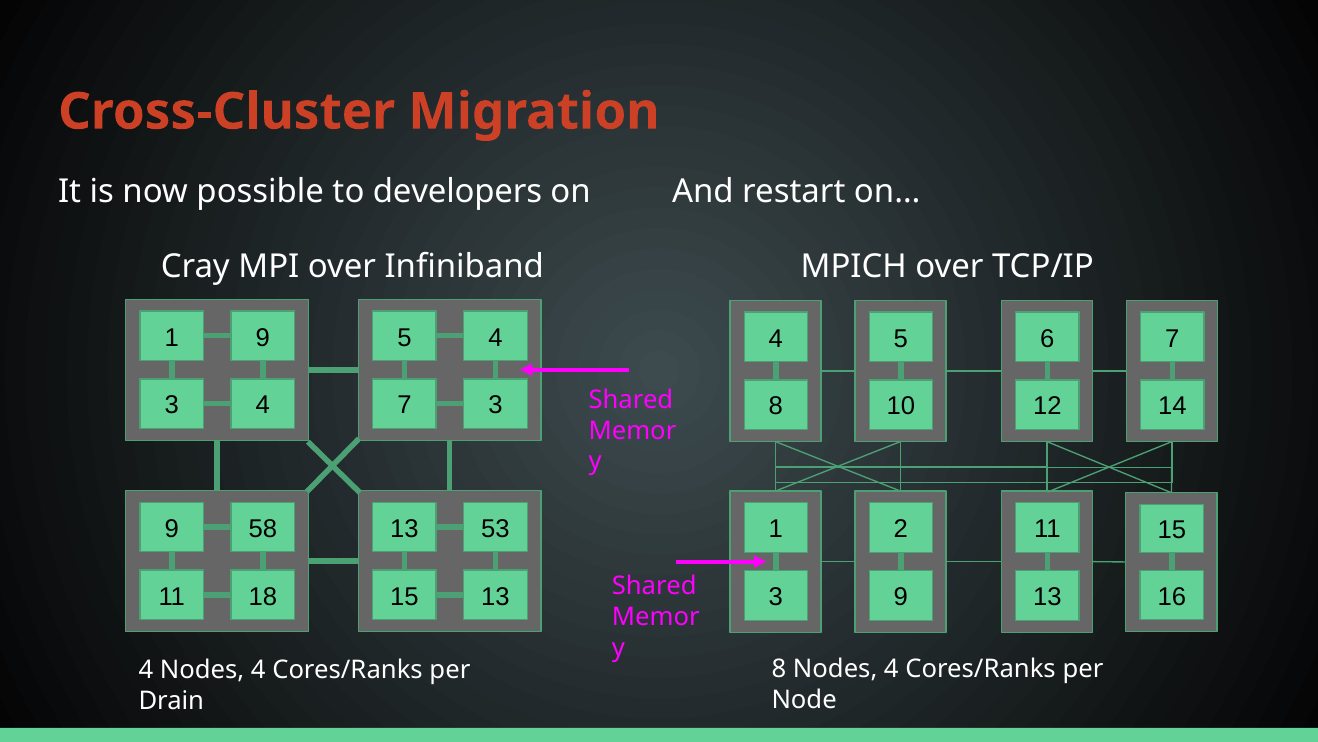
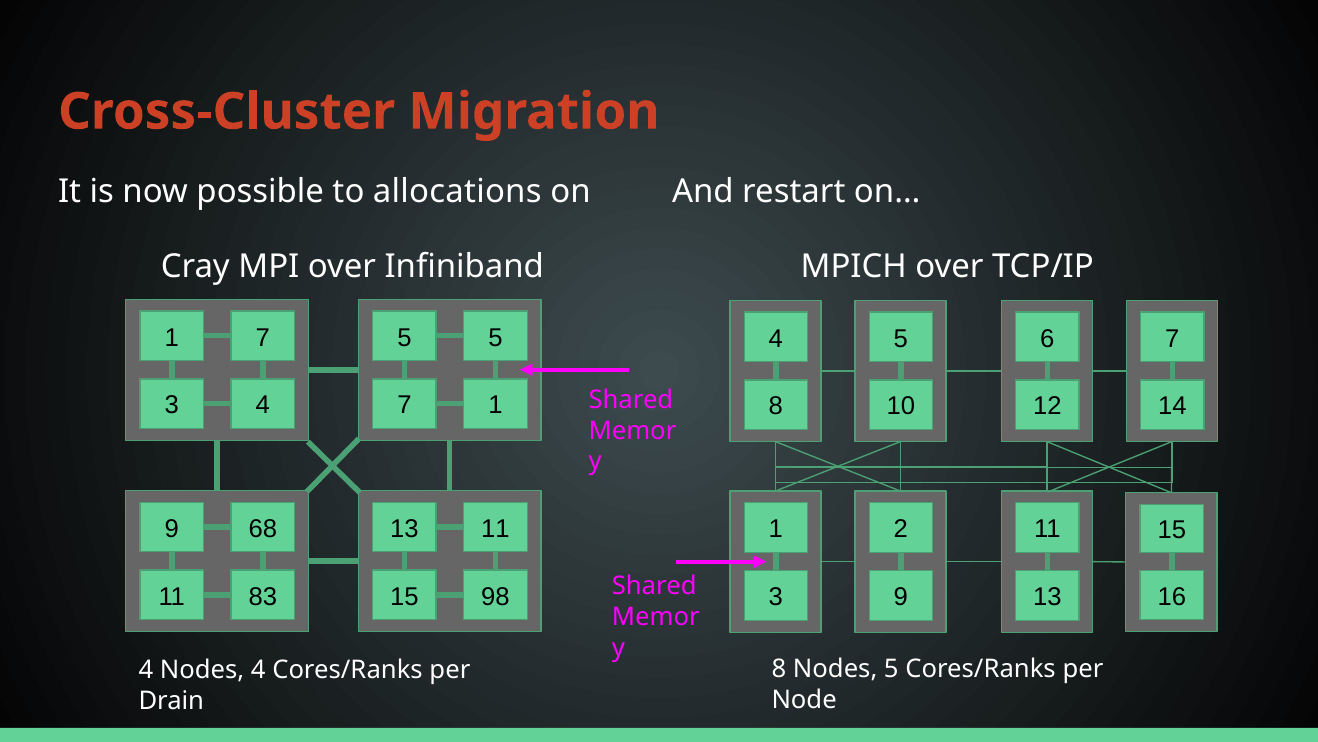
developers: developers -> allocations
1 9: 9 -> 7
5 4: 4 -> 5
7 3: 3 -> 1
58: 58 -> 68
13 53: 53 -> 11
18: 18 -> 83
15 13: 13 -> 98
8 Nodes 4: 4 -> 5
